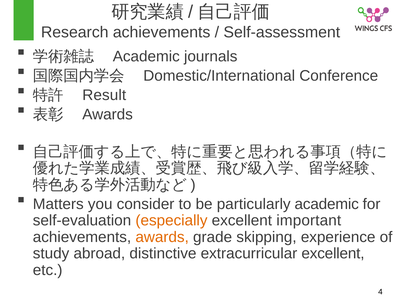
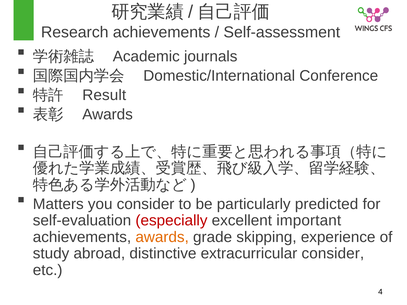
particularly academic: academic -> predicted
especially colour: orange -> red
extracurricular excellent: excellent -> consider
